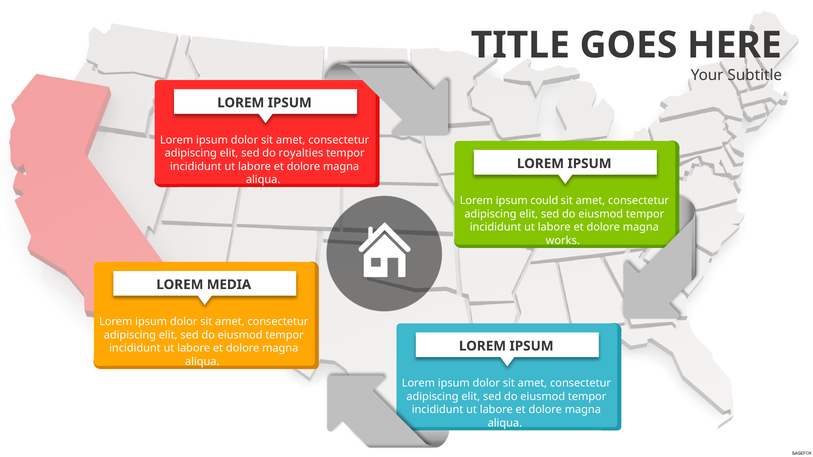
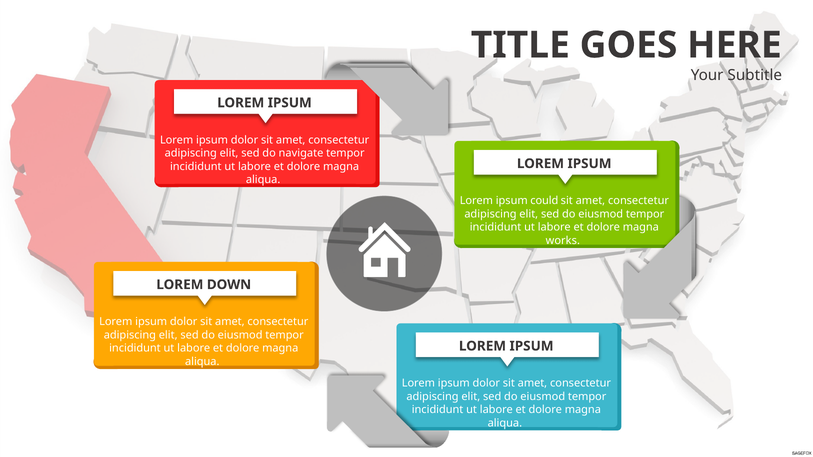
royalties: royalties -> navigate
MEDIA: MEDIA -> DOWN
